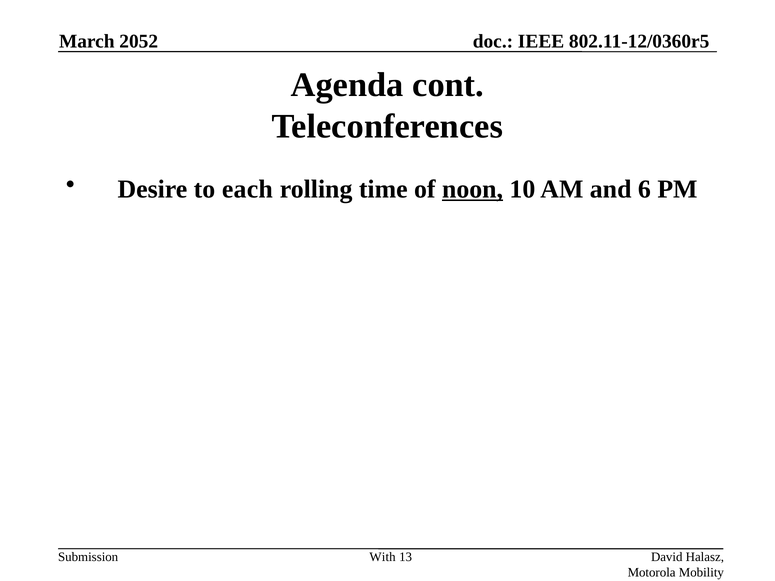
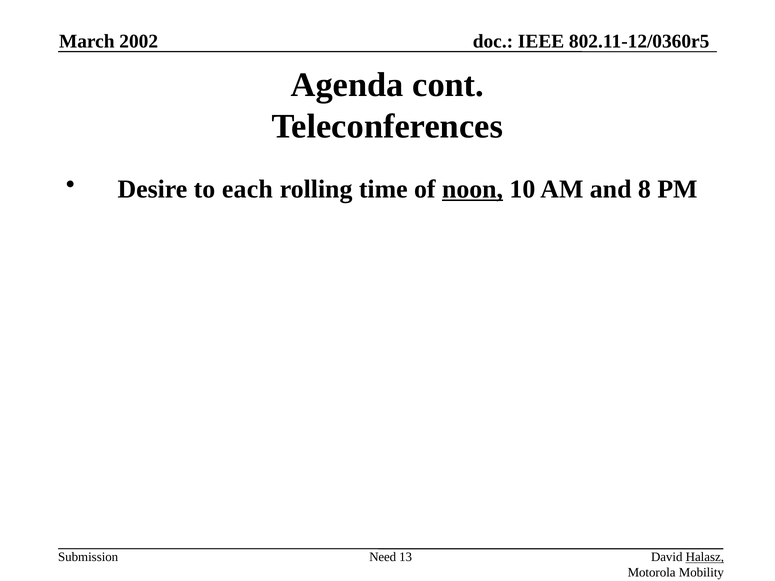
2052: 2052 -> 2002
6: 6 -> 8
With: With -> Need
Halasz underline: none -> present
